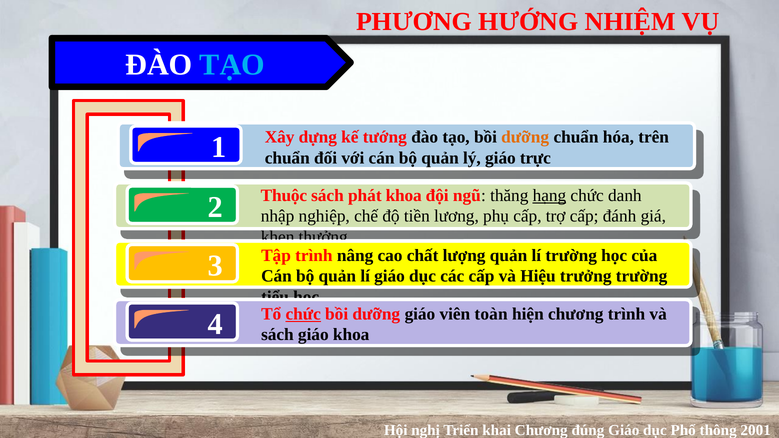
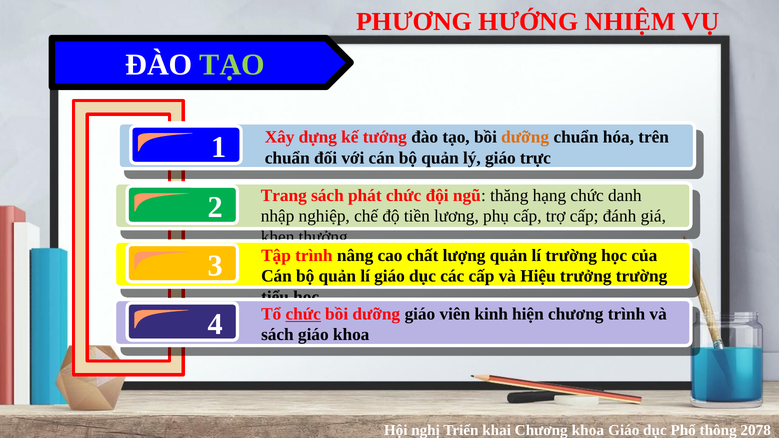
TẠO at (232, 65) colour: light blue -> light green
Thuộc: Thuộc -> Trang
phát khoa: khoa -> chức
hạng underline: present -> none
toàn: toàn -> kinh
Chương đúng: đúng -> khoa
2001: 2001 -> 2078
